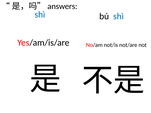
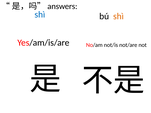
shì at (118, 16) colour: blue -> orange
